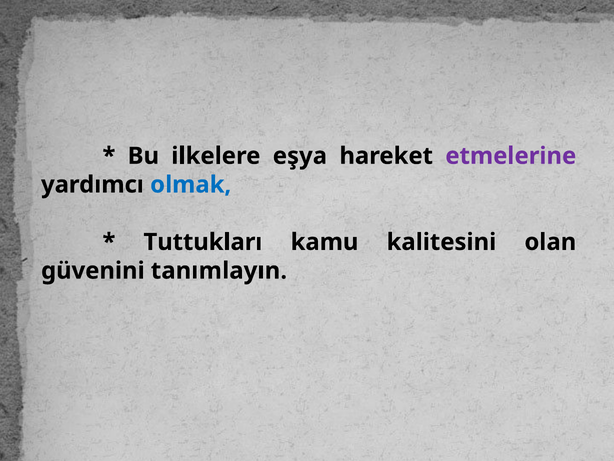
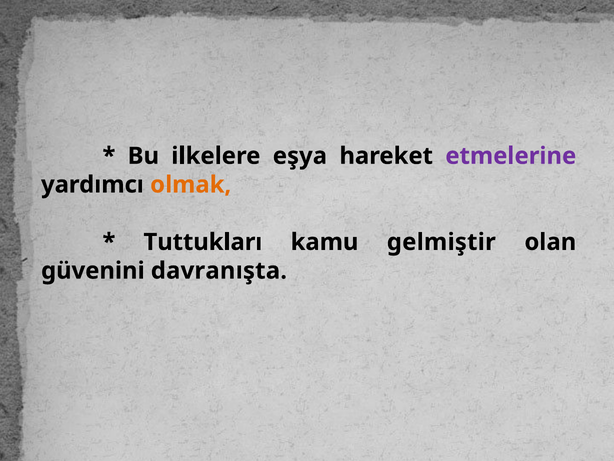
olmak colour: blue -> orange
kalitesini: kalitesini -> gelmiştir
tanımlayın: tanımlayın -> davranışta
